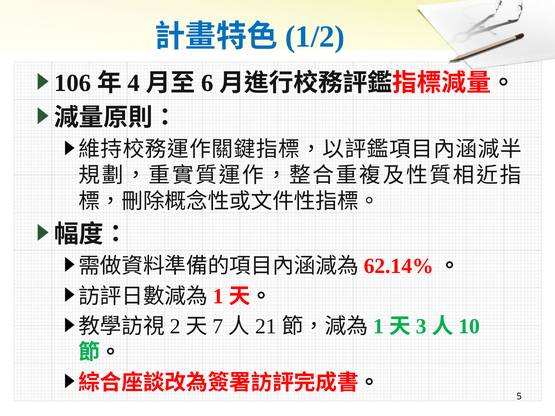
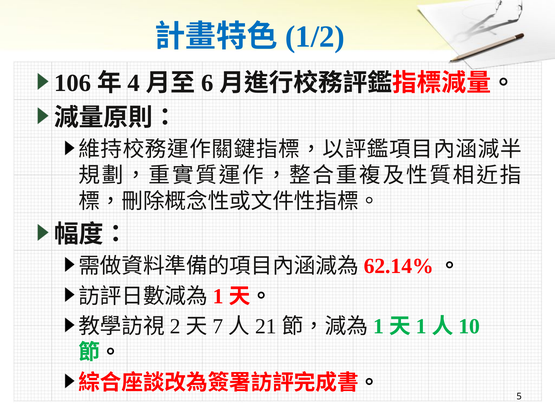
3 at (421, 327): 3 -> 1
